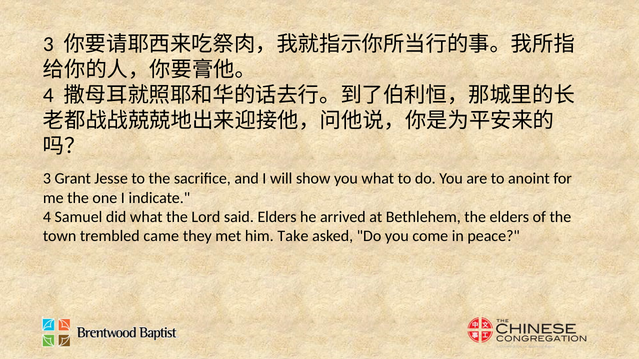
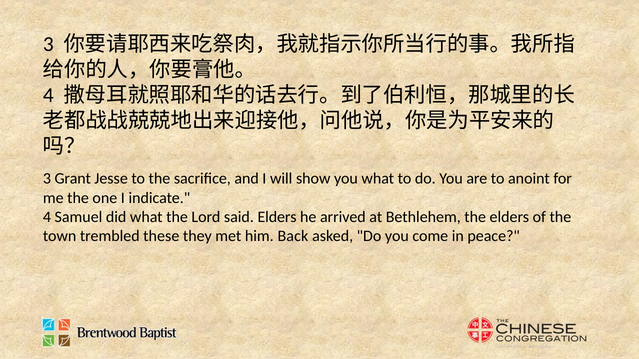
came: came -> these
Take: Take -> Back
